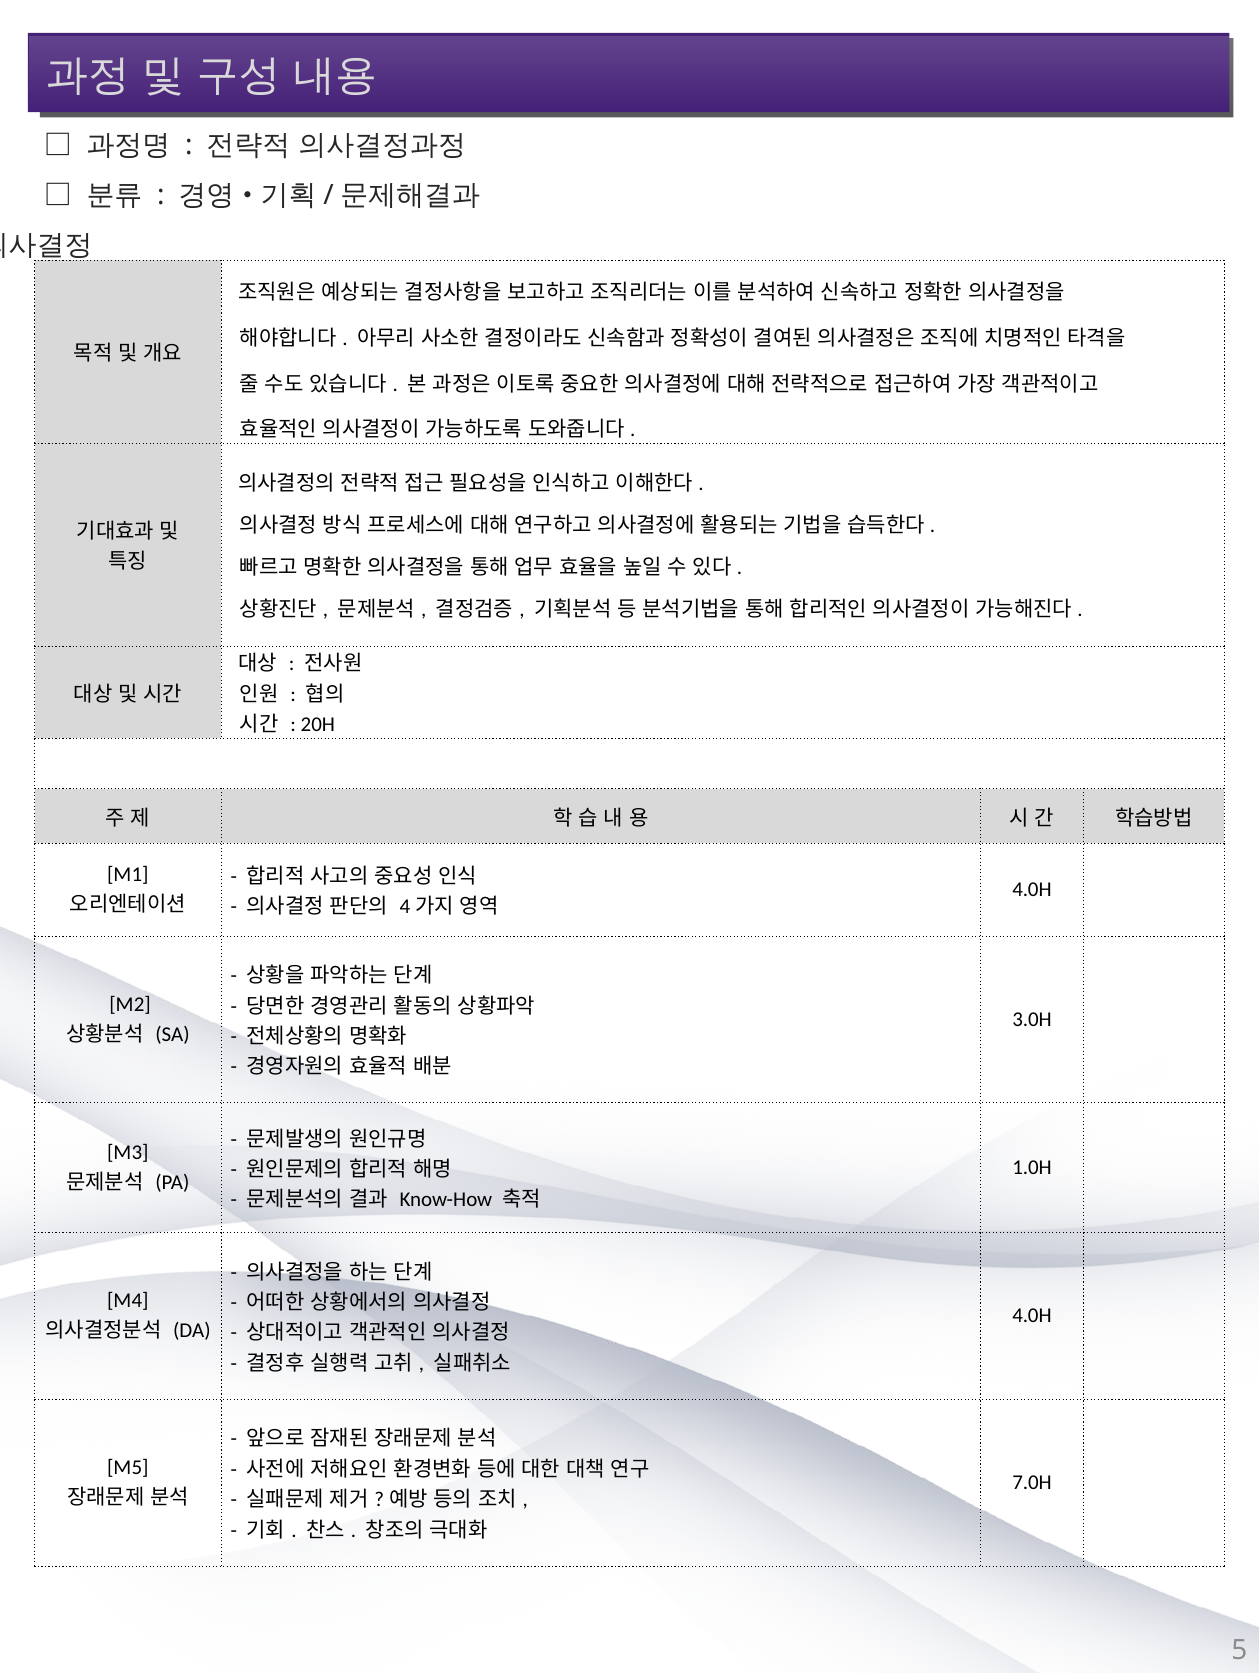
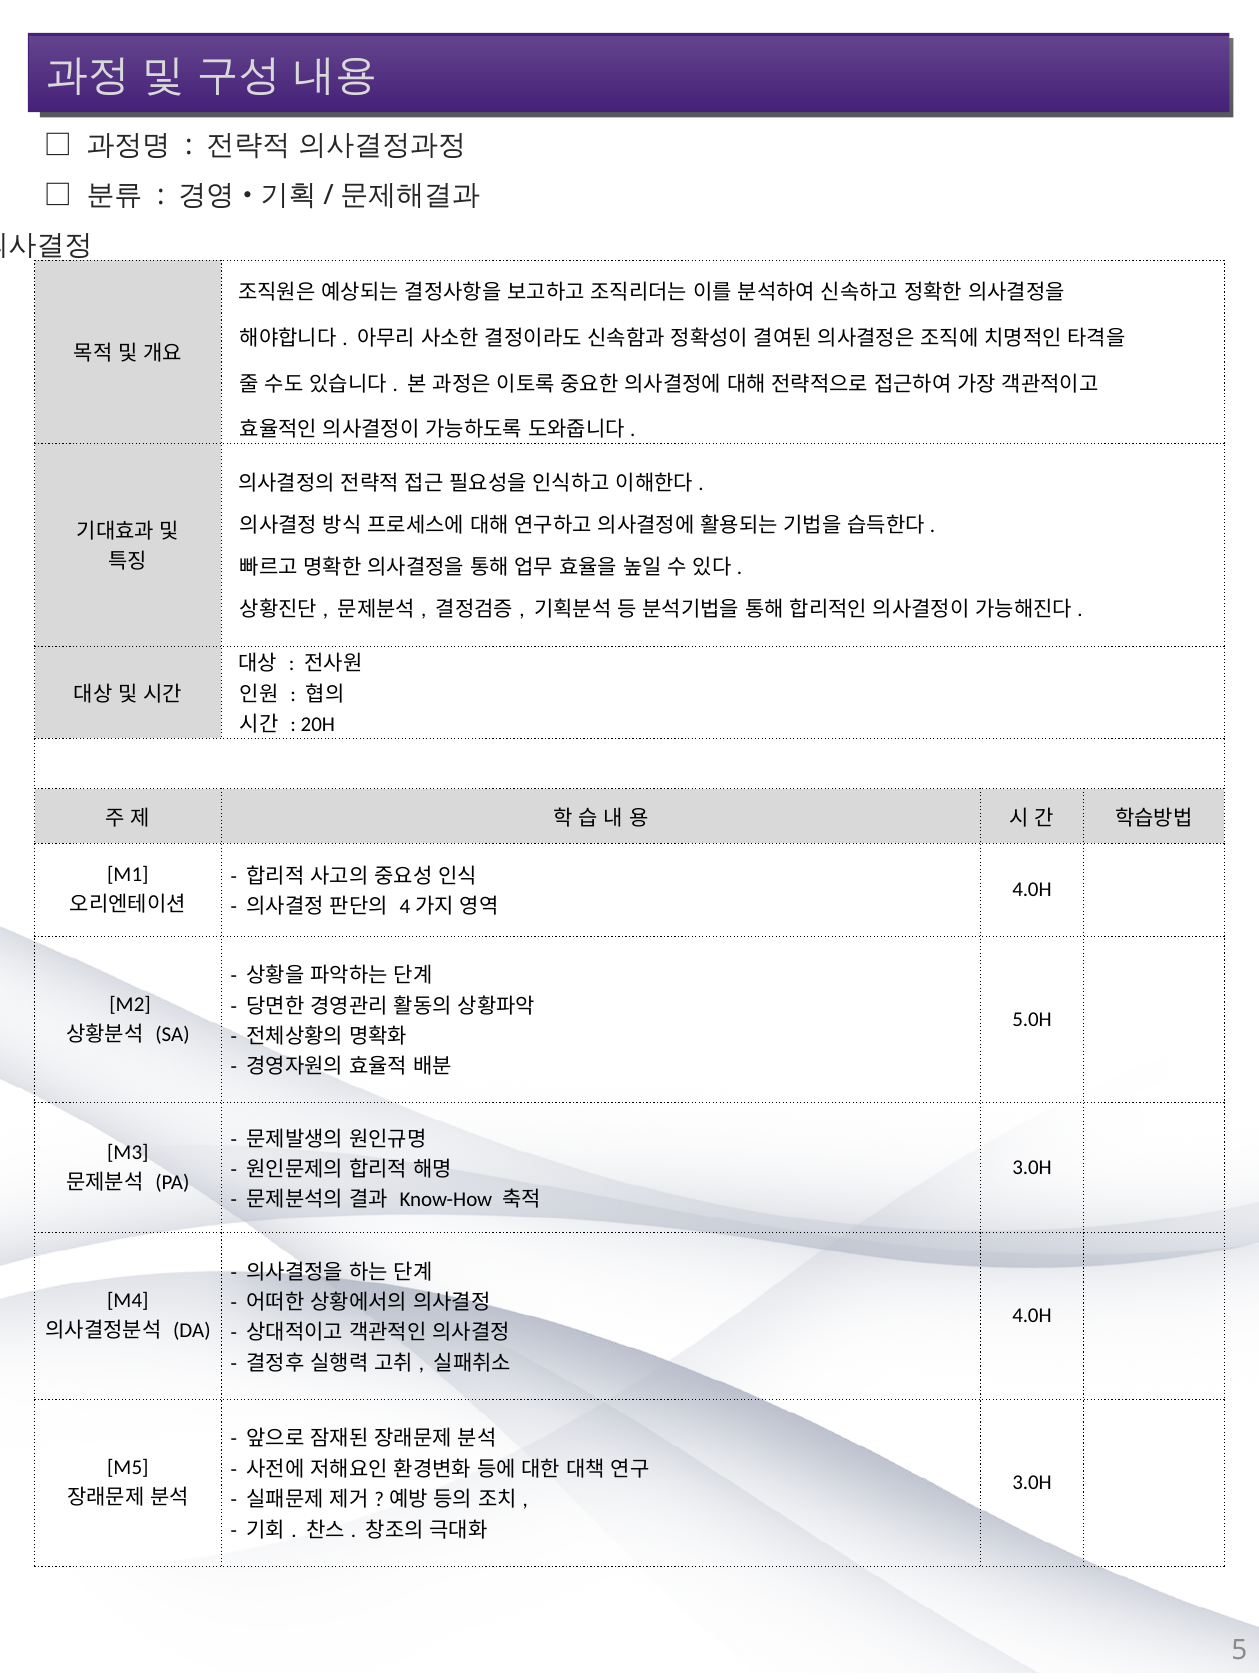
3.0H: 3.0H -> 5.0H
1.0H at (1032, 1167): 1.0H -> 3.0H
7.0H at (1032, 1482): 7.0H -> 3.0H
